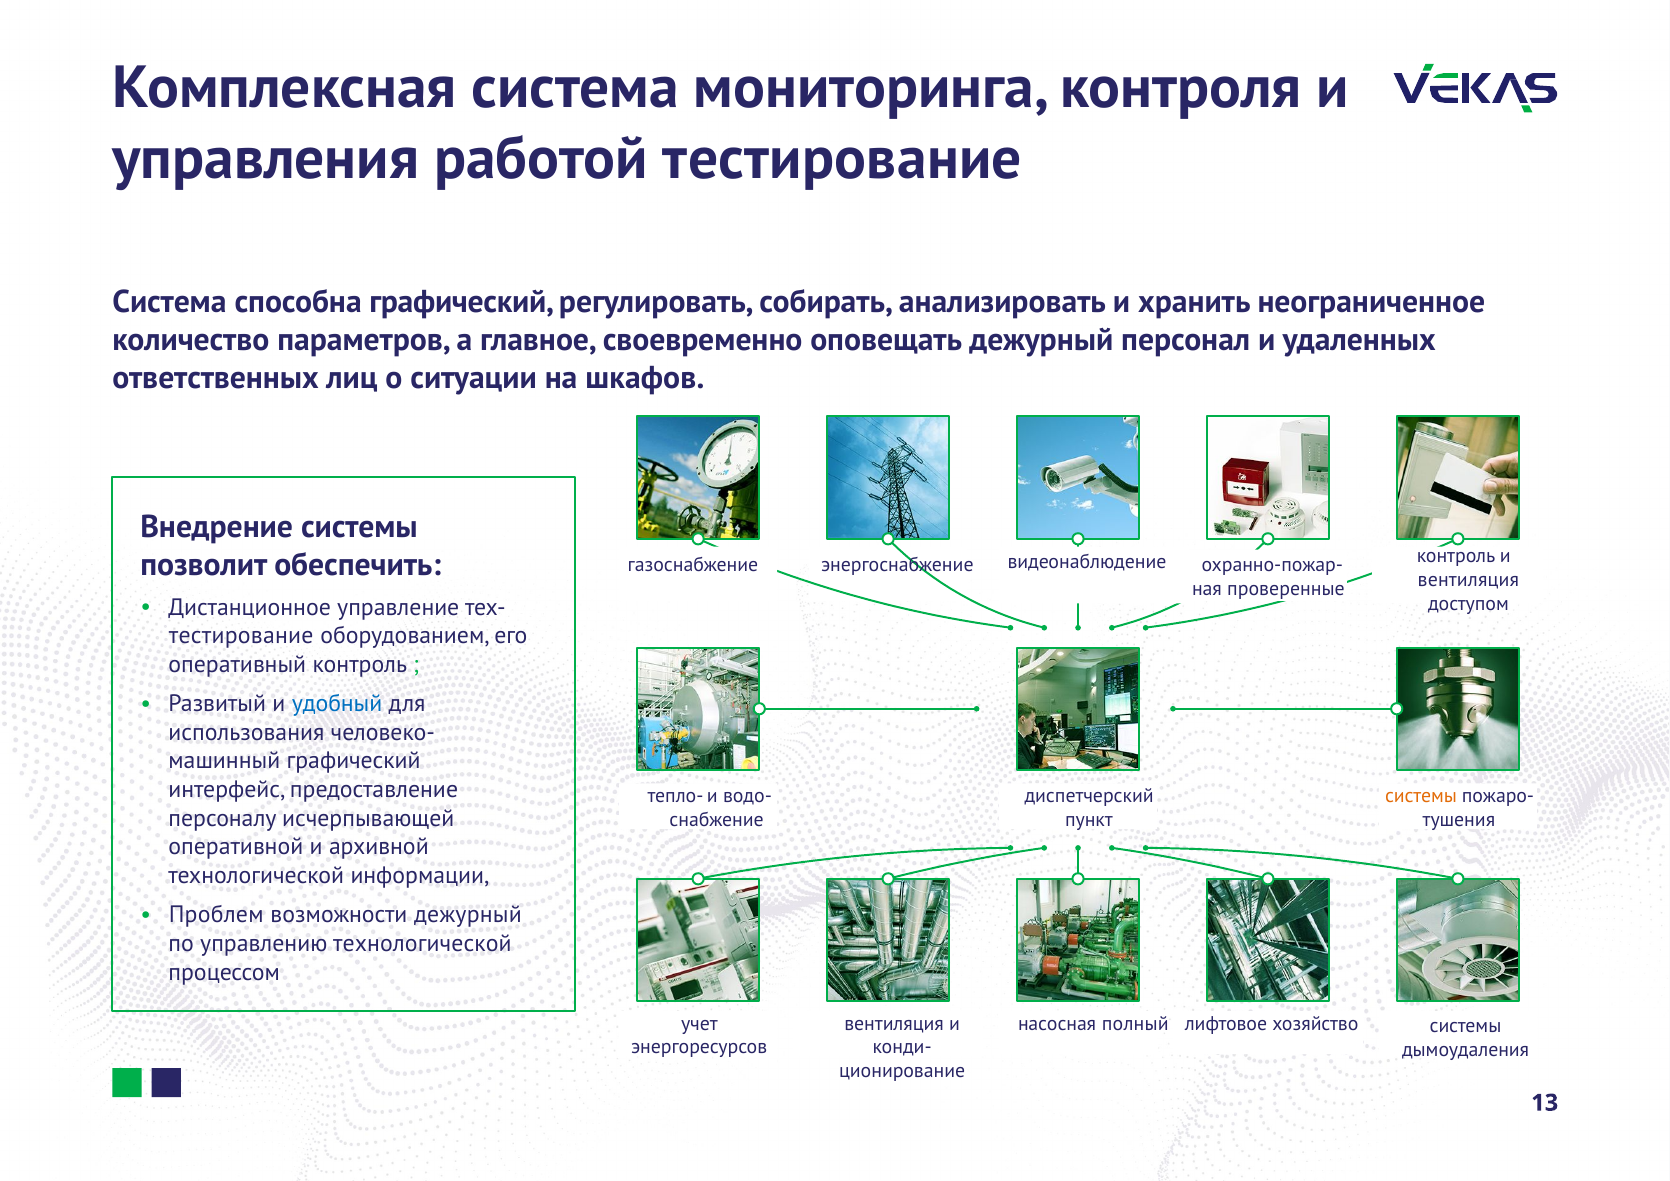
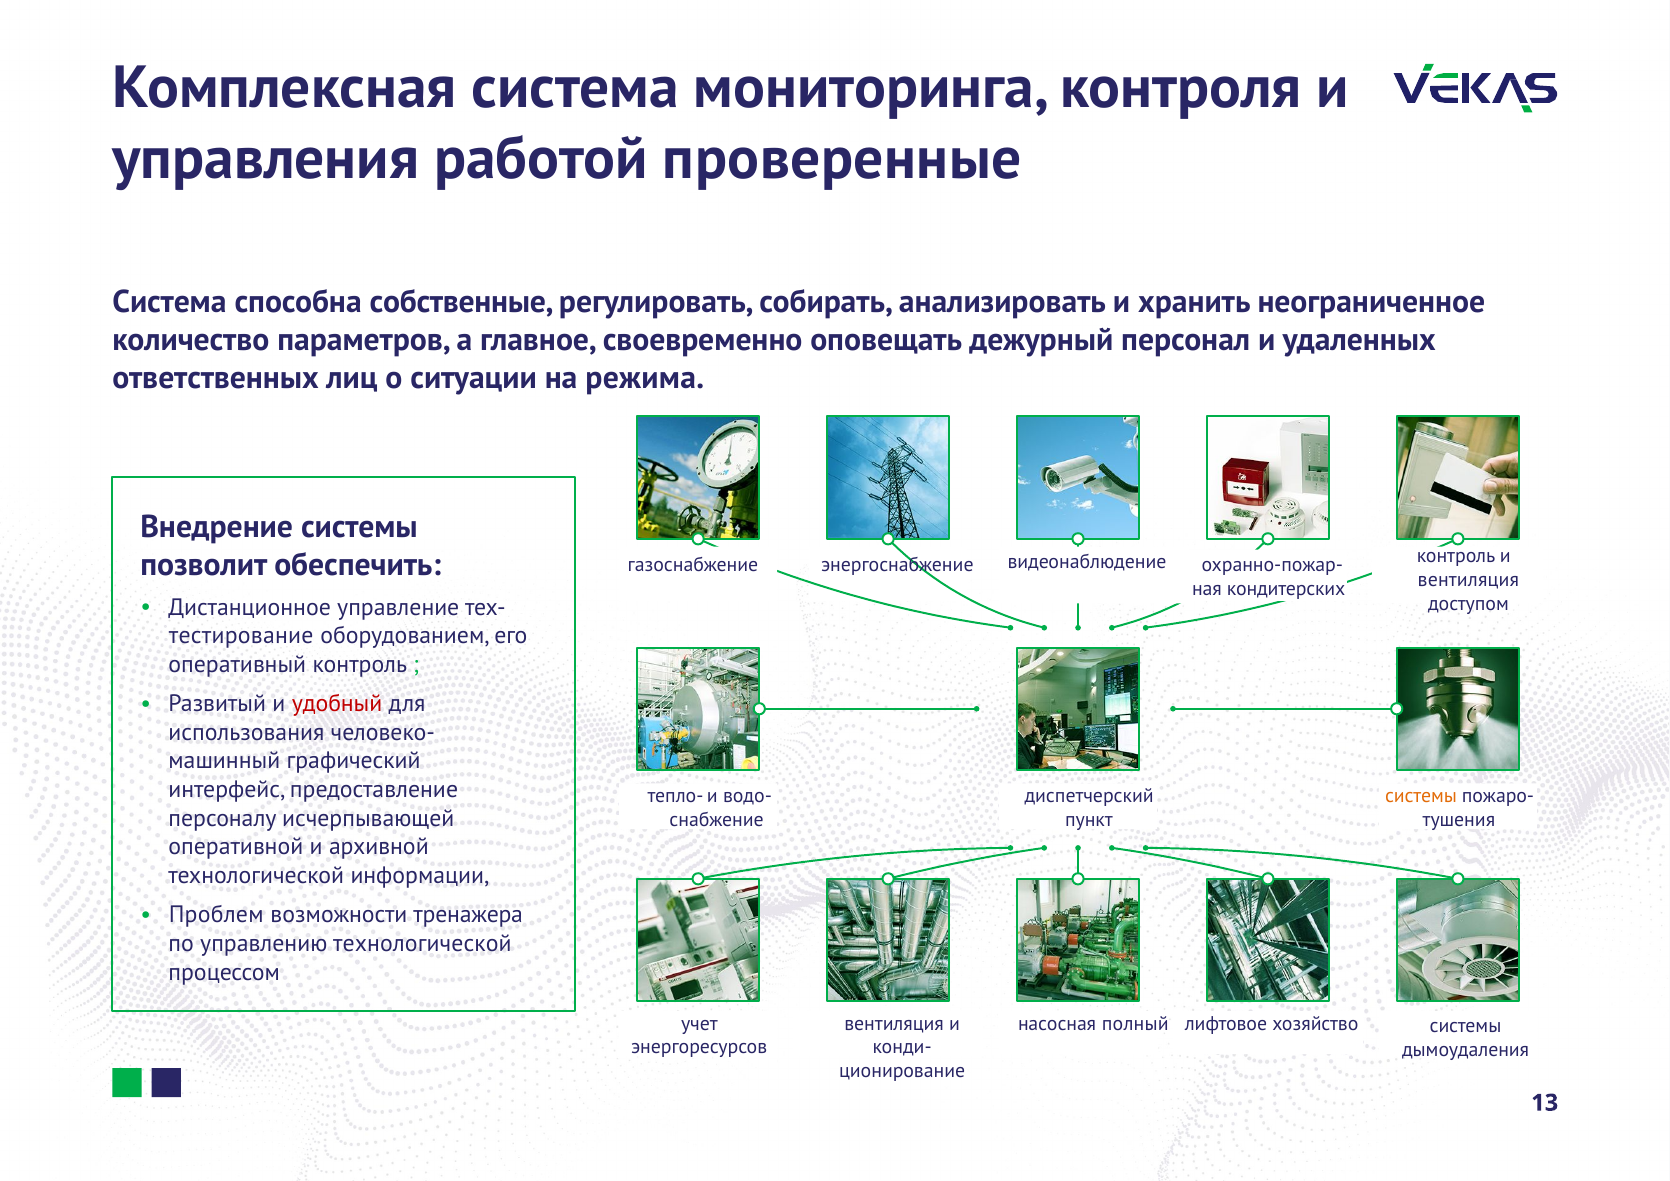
работой тестирование: тестирование -> проверенные
способна графический: графический -> собственные
шкафов: шкафов -> режима
проверенные: проверенные -> кондитерских
удобный colour: blue -> red
возможности дежурный: дежурный -> тренажера
